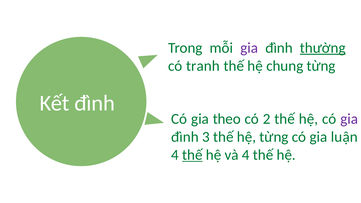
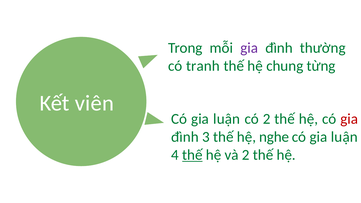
thường underline: present -> none
Kết đình: đình -> viên
theo at (227, 119): theo -> luận
gia at (349, 119) colour: purple -> red
hệ từng: từng -> nghe
và 4: 4 -> 2
